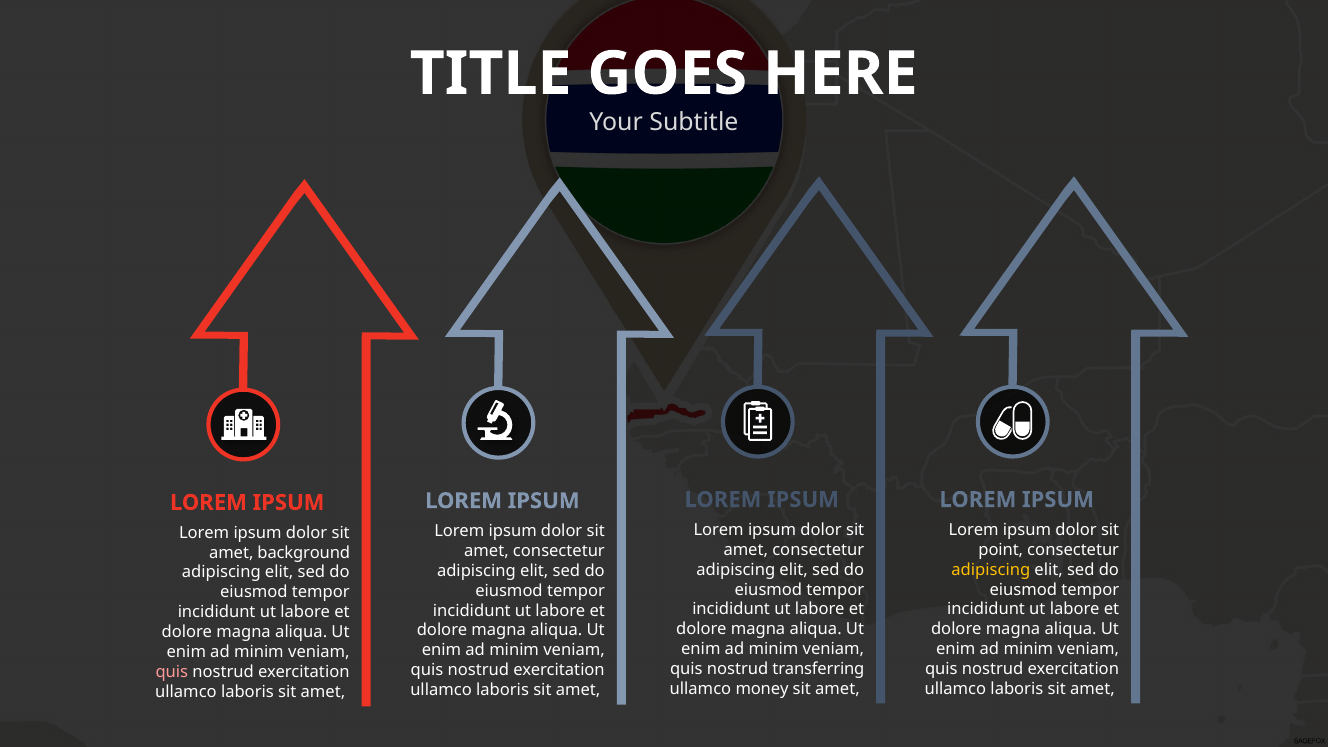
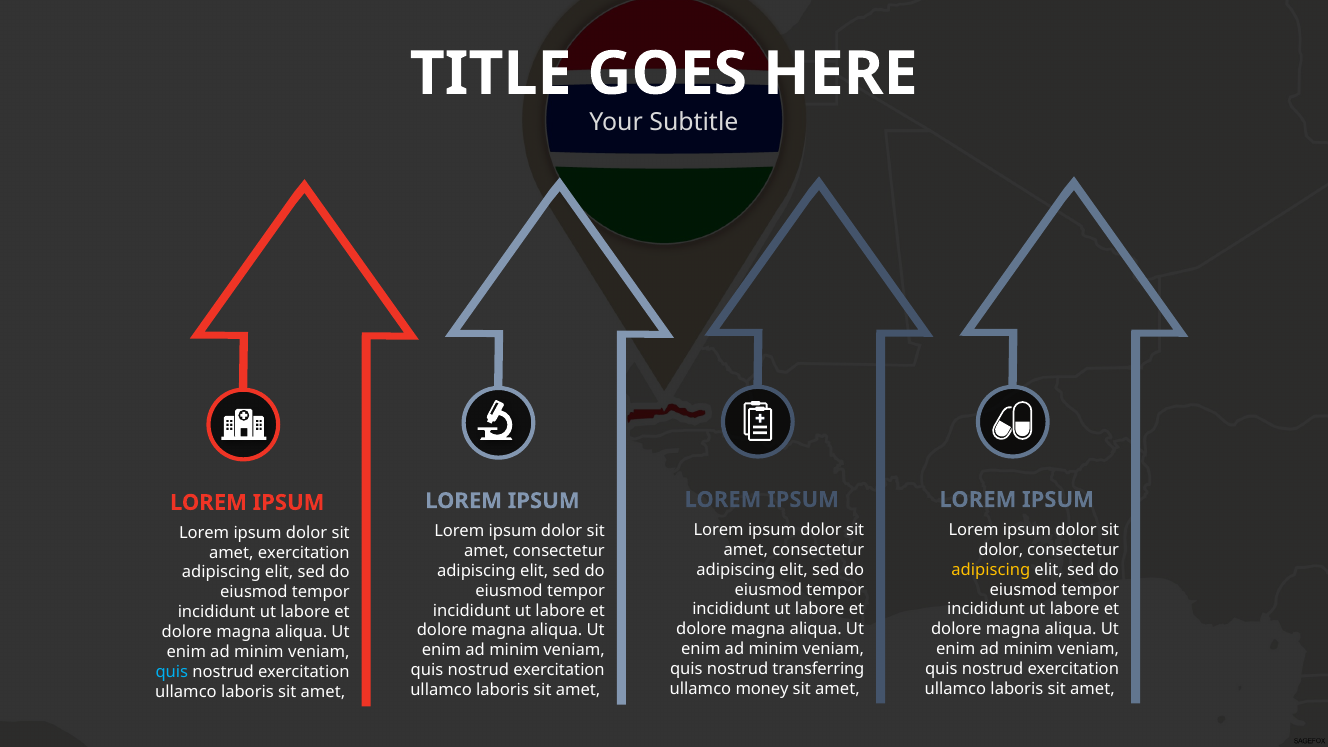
point at (1001, 550): point -> dolor
amet background: background -> exercitation
quis at (172, 672) colour: pink -> light blue
